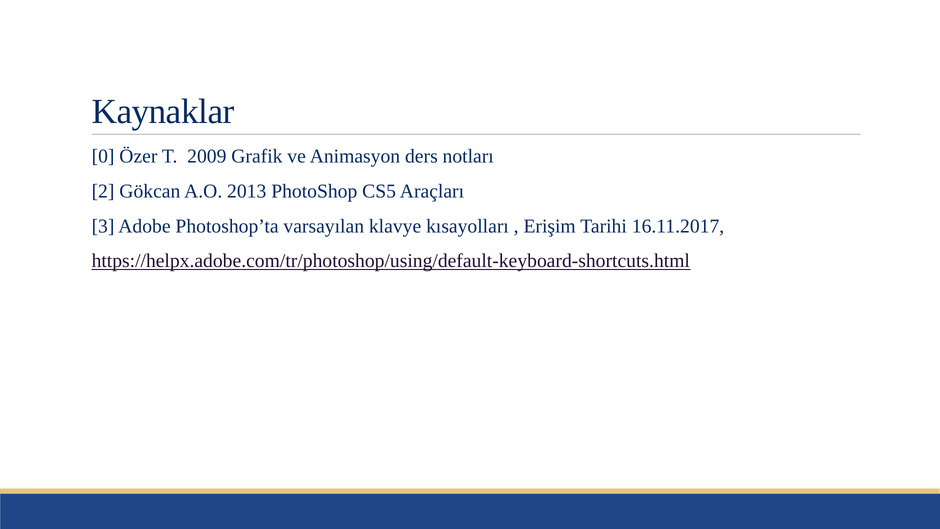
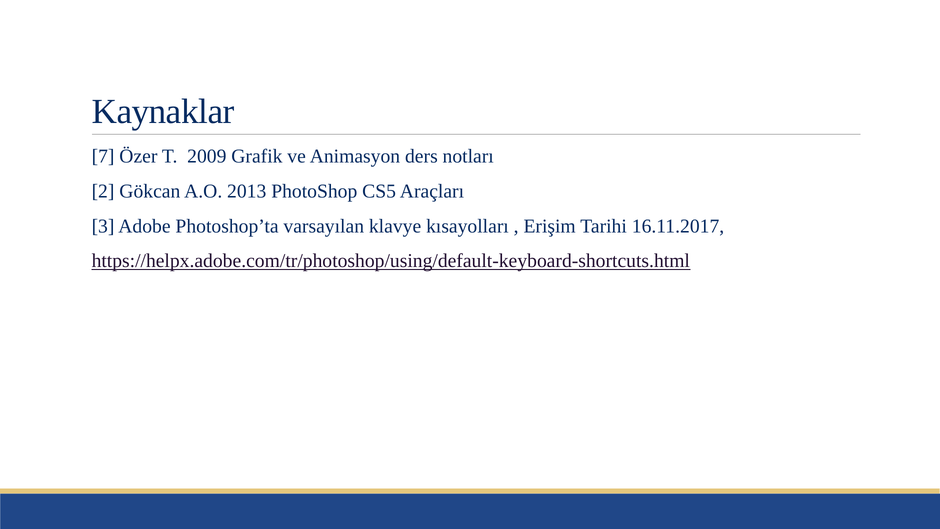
0: 0 -> 7
